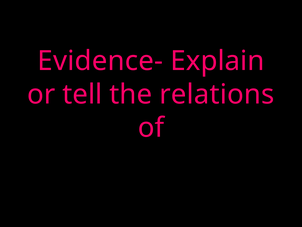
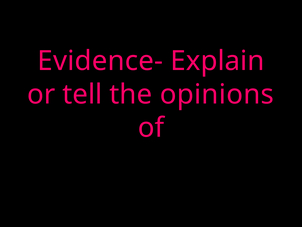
relations: relations -> opinions
